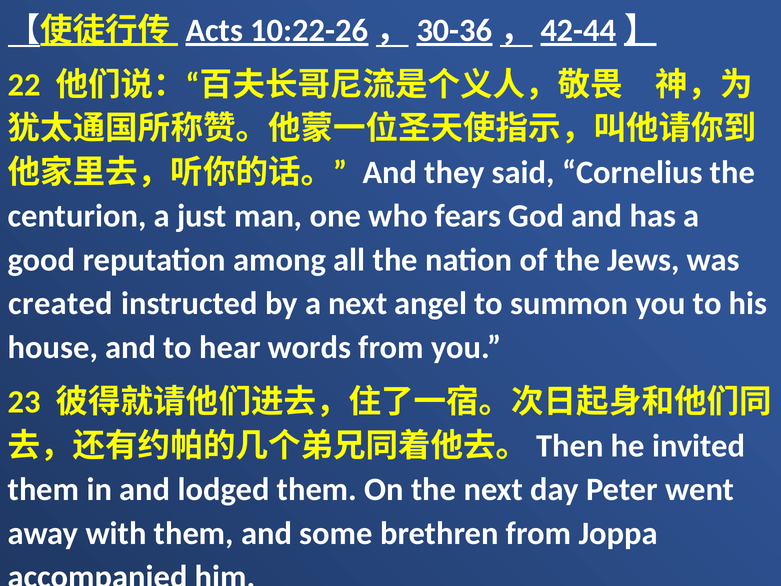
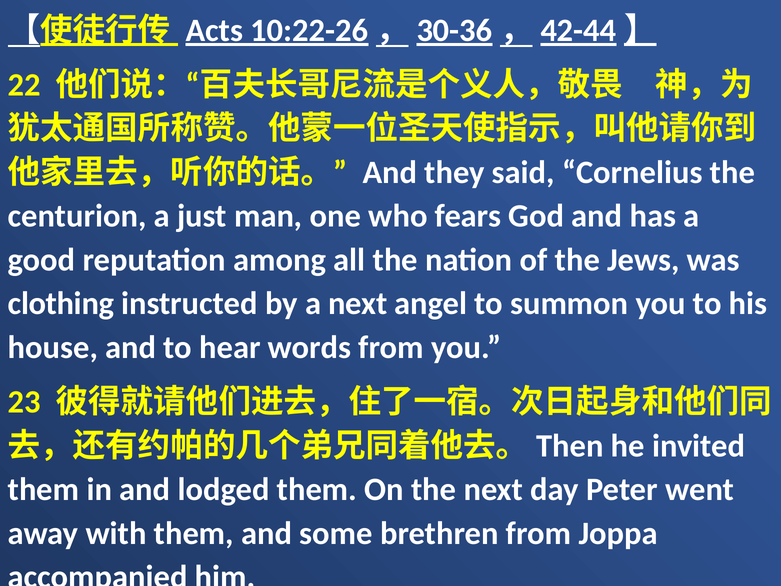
created: created -> clothing
